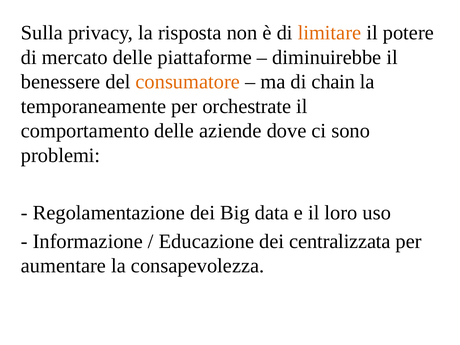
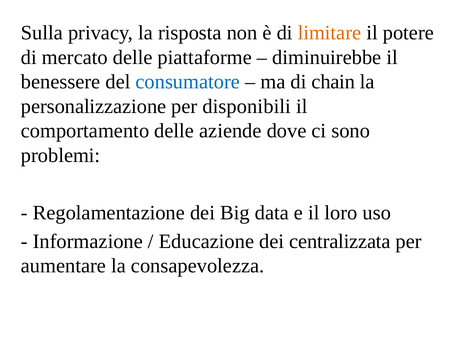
consumatore colour: orange -> blue
temporaneamente: temporaneamente -> personalizzazione
orchestrate: orchestrate -> disponibili
